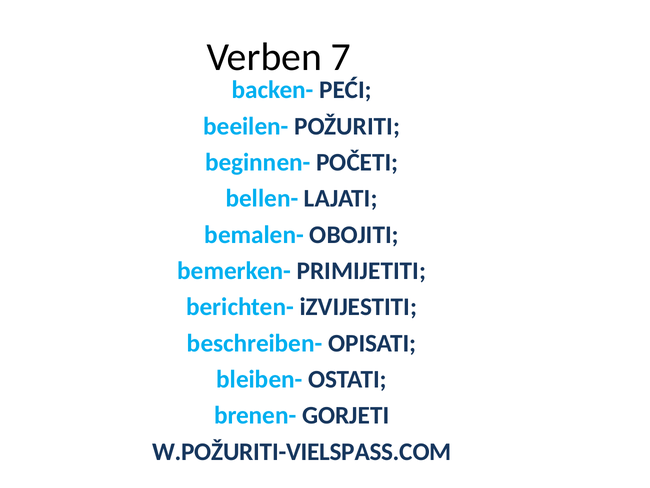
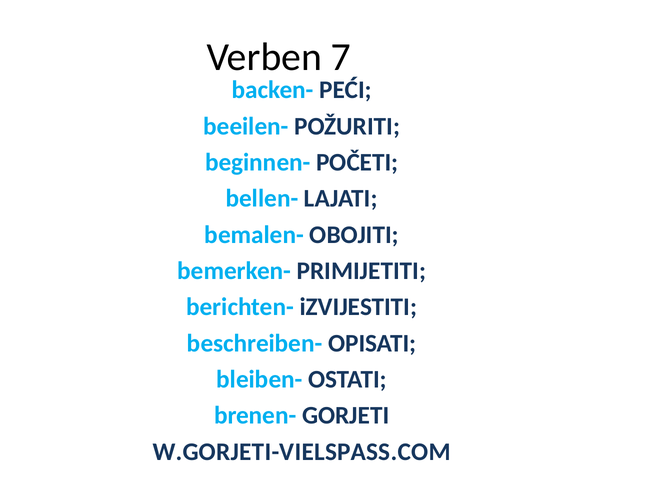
W.POŽURITI-VIELSPASS.COM: W.POŽURITI-VIELSPASS.COM -> W.GORJETI-VIELSPASS.COM
